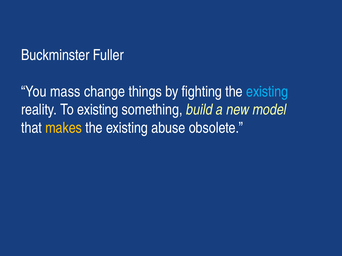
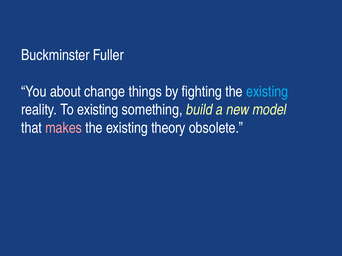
mass: mass -> about
makes colour: yellow -> pink
abuse: abuse -> theory
